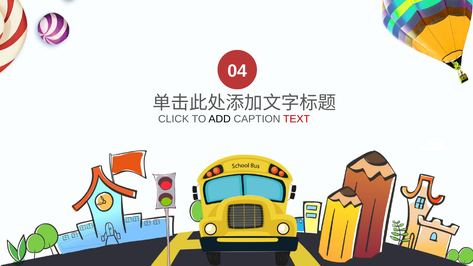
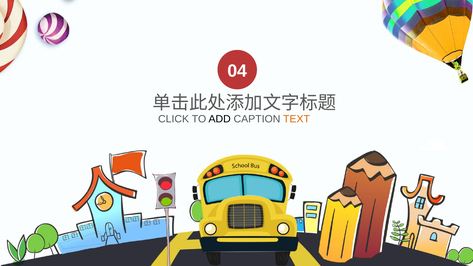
TEXT colour: red -> orange
